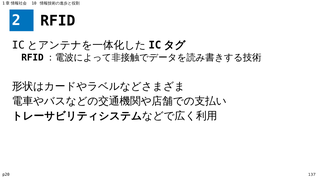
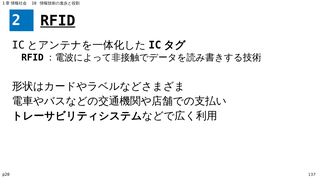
RFID underline: none -> present
